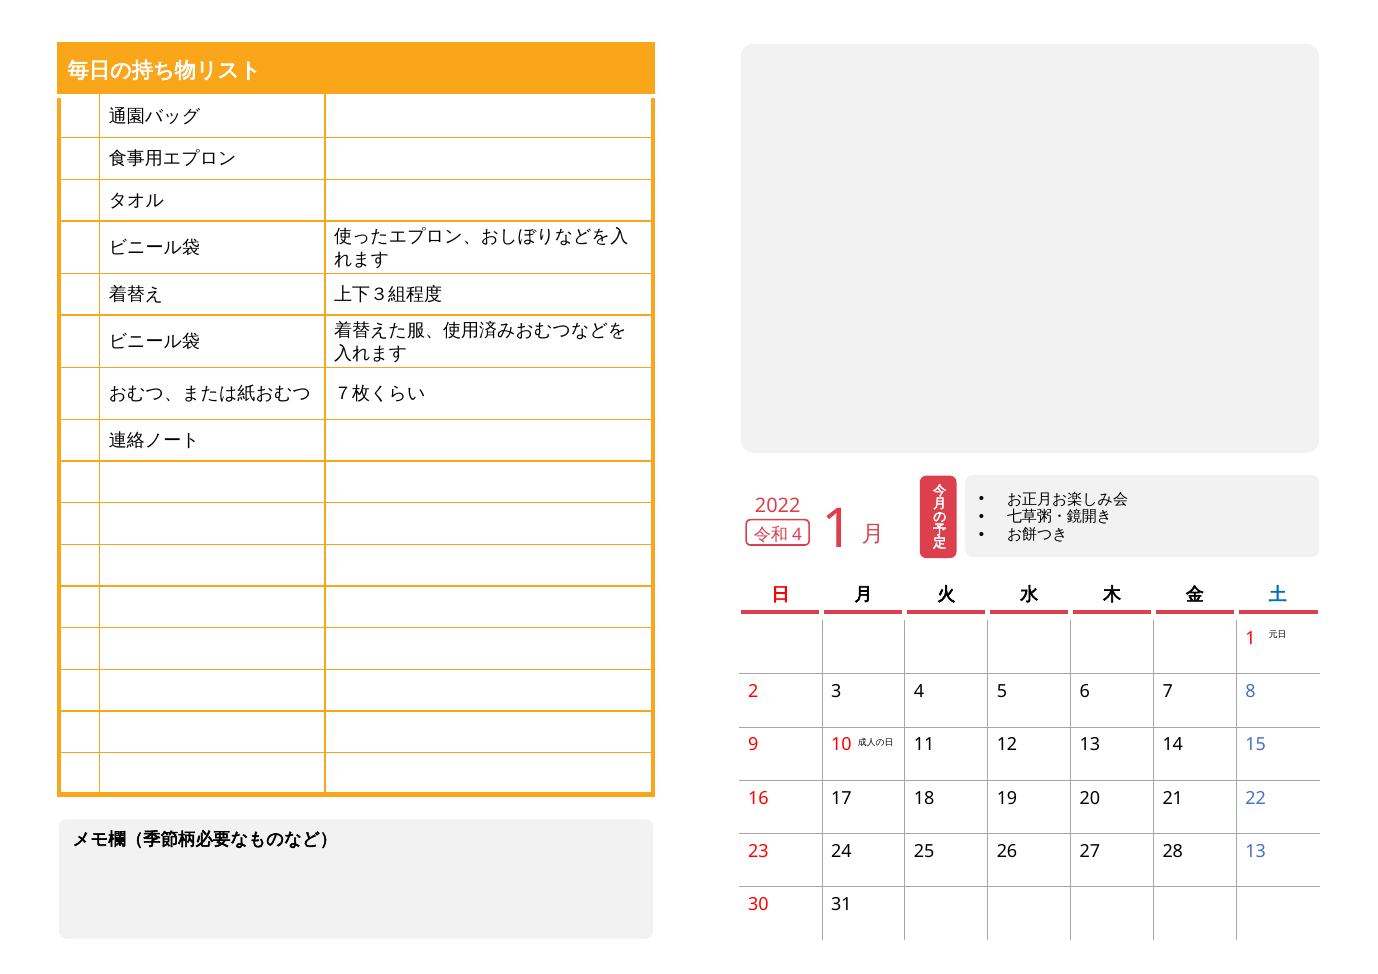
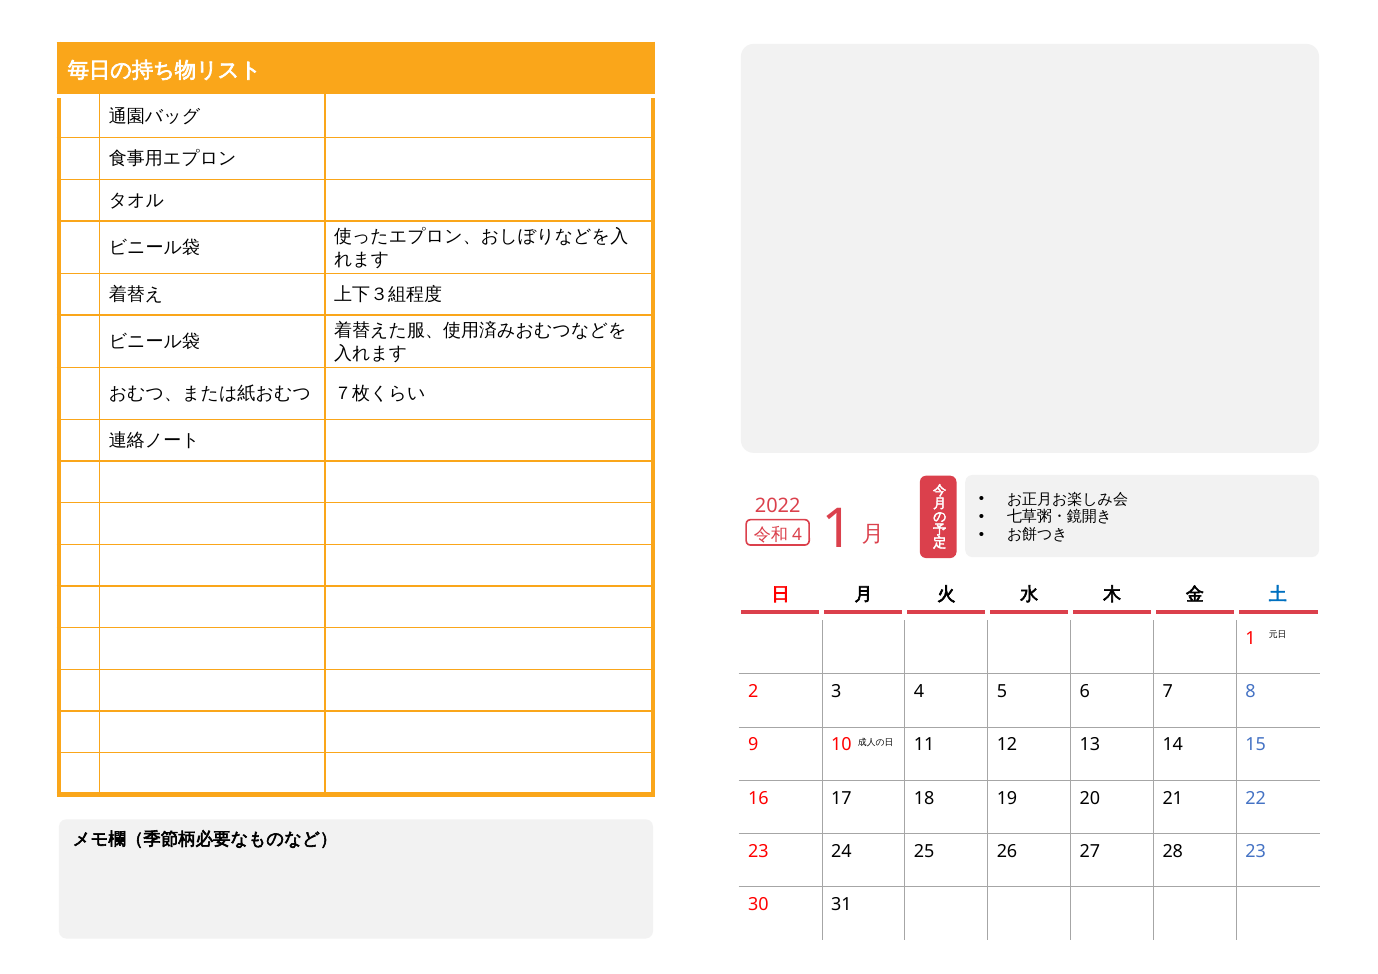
28 13: 13 -> 23
